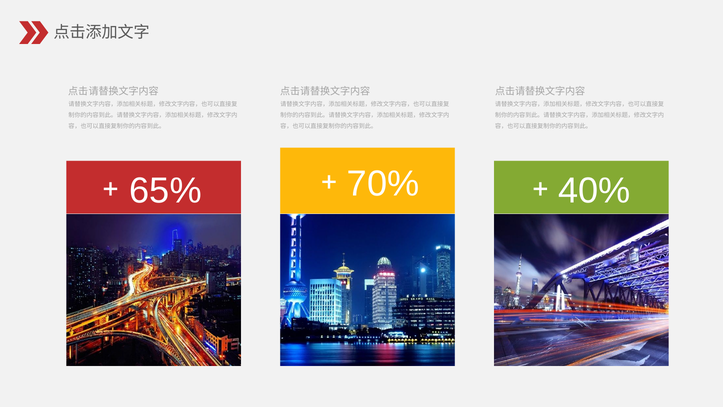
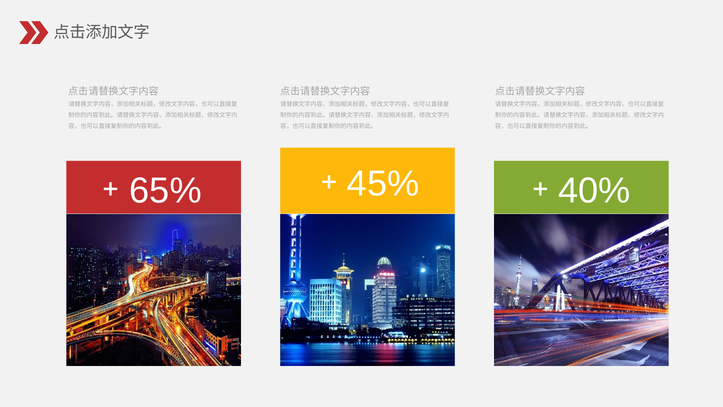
70%: 70% -> 45%
